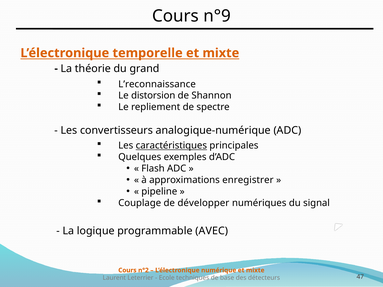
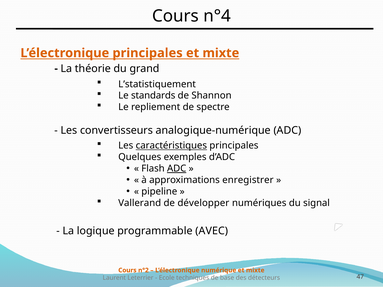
n°9: n°9 -> n°4
L’électronique temporelle: temporelle -> principales
L’reconnaissance: L’reconnaissance -> L’statistiquement
distorsion: distorsion -> standards
ADC at (177, 169) underline: none -> present
Couplage: Couplage -> Vallerand
